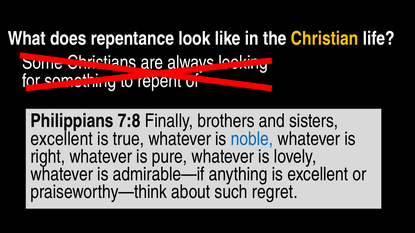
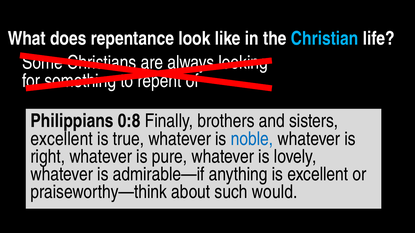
Christian colour: yellow -> light blue
7:8: 7:8 -> 0:8
regret: regret -> would
